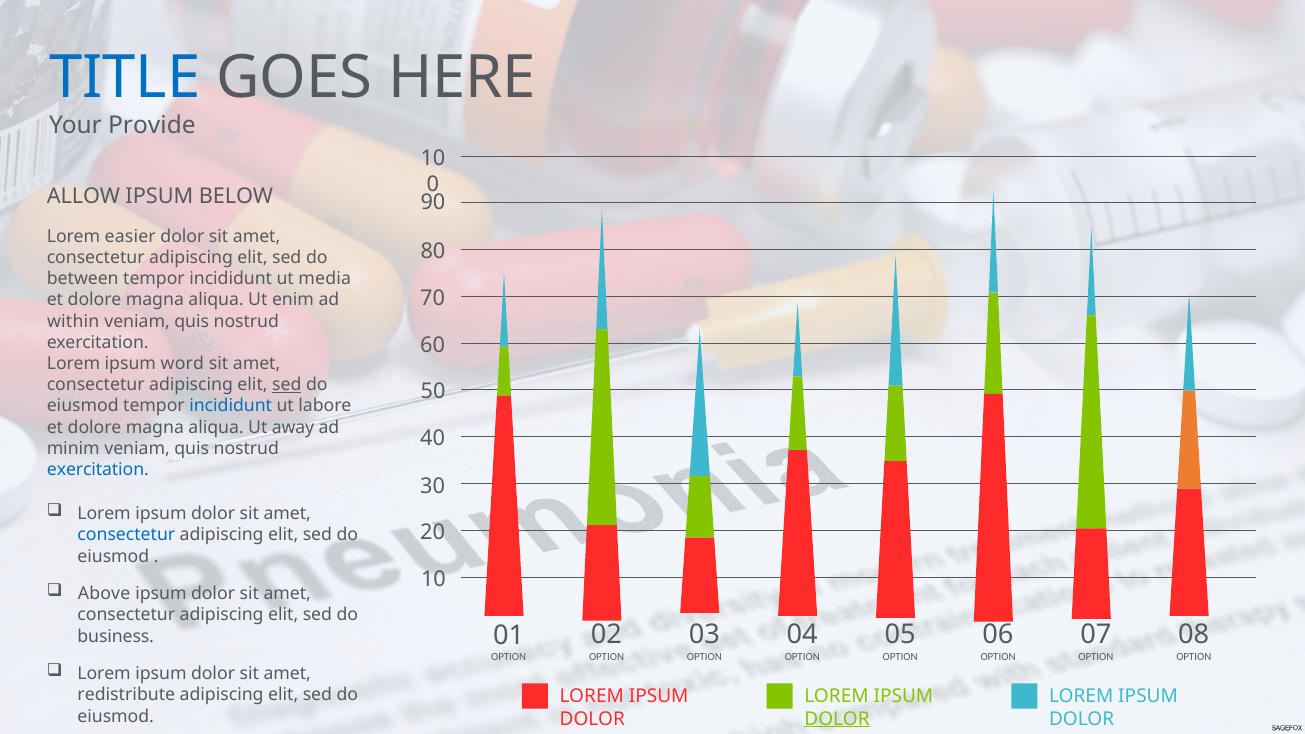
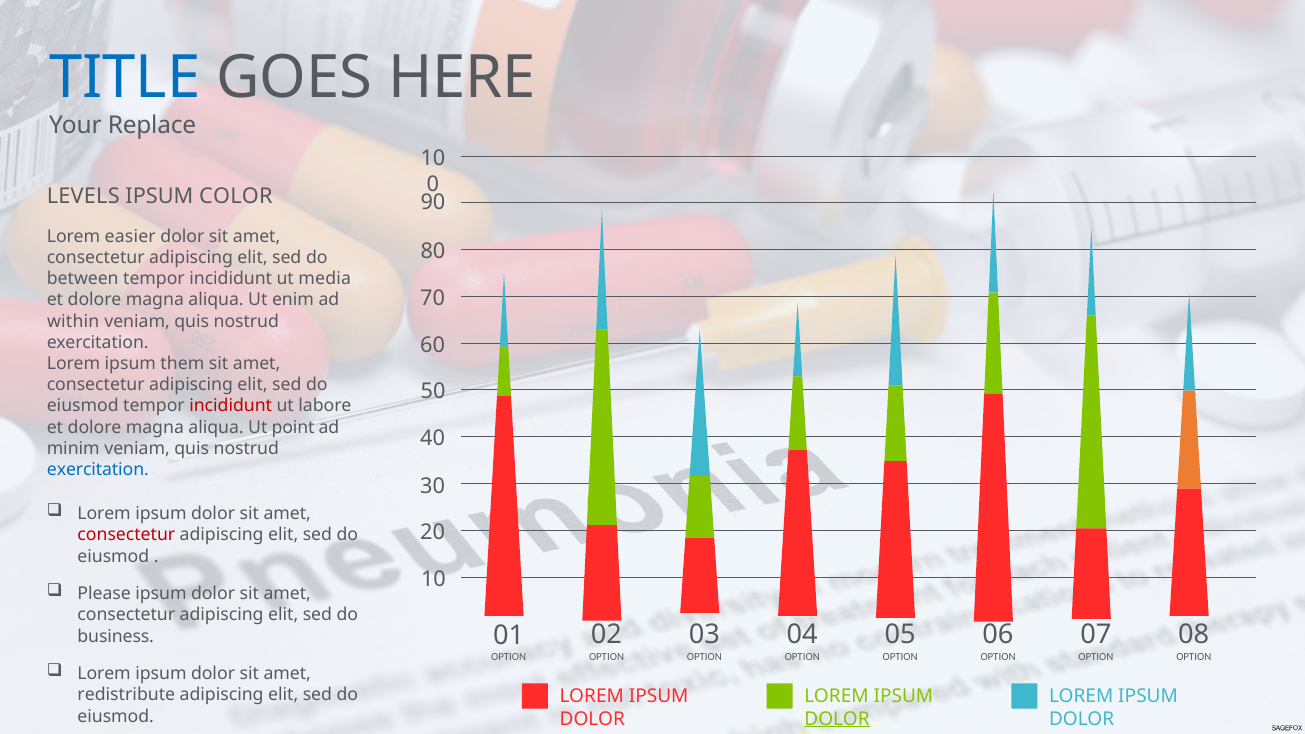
Provide: Provide -> Replace
ALLOW: ALLOW -> LEVELS
BELOW: BELOW -> COLOR
word: word -> them
sed at (287, 385) underline: present -> none
incididunt at (231, 406) colour: blue -> red
away: away -> point
consectetur at (126, 535) colour: blue -> red
Above: Above -> Please
